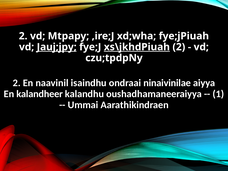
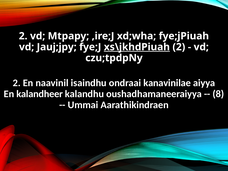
Jauj;jpy underline: present -> none
ninaivinilae: ninaivinilae -> kanavinilae
1: 1 -> 8
